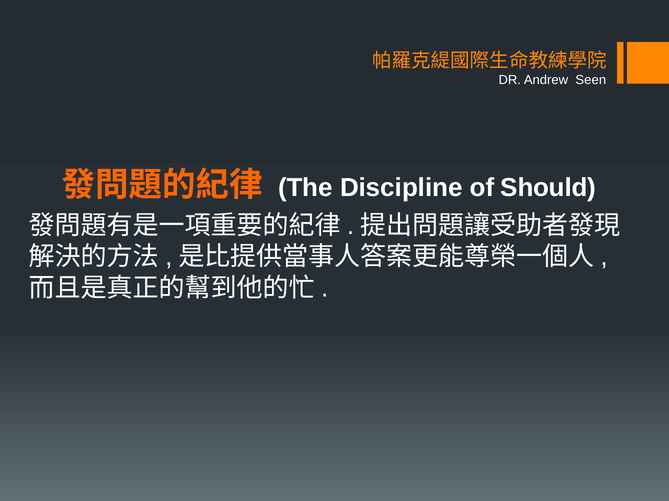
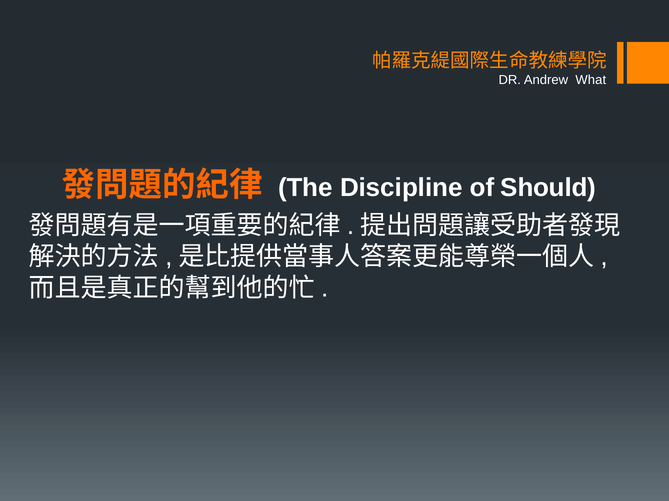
Seen: Seen -> What
